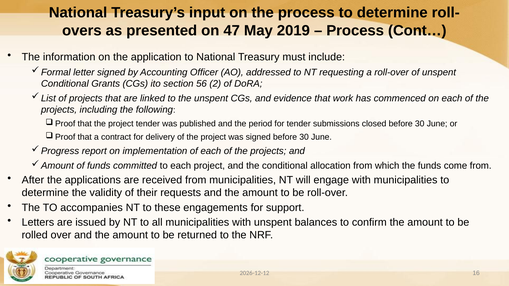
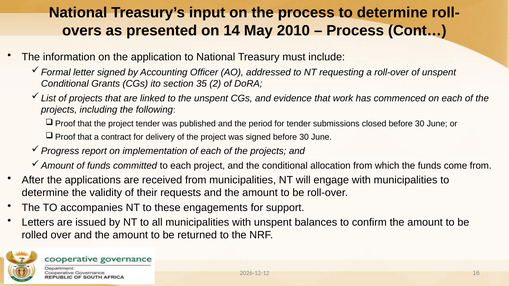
47: 47 -> 14
2019: 2019 -> 2010
56: 56 -> 35
